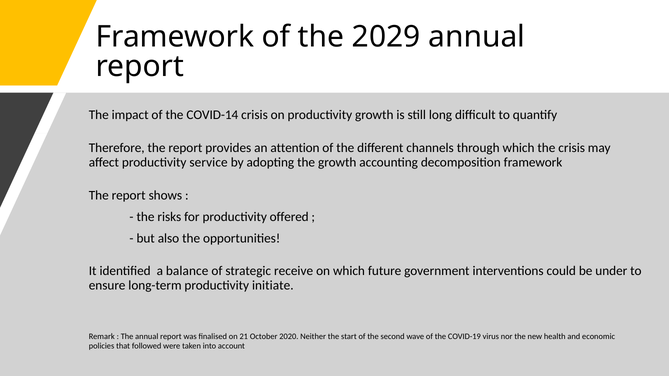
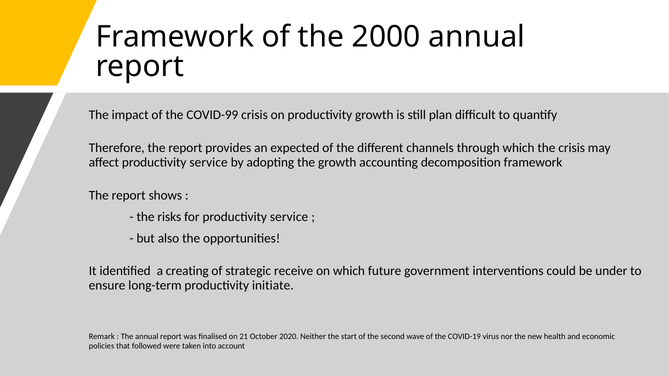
2029: 2029 -> 2000
COVID-14: COVID-14 -> COVID-99
long: long -> plan
attention: attention -> expected
for productivity offered: offered -> service
balance: balance -> creating
